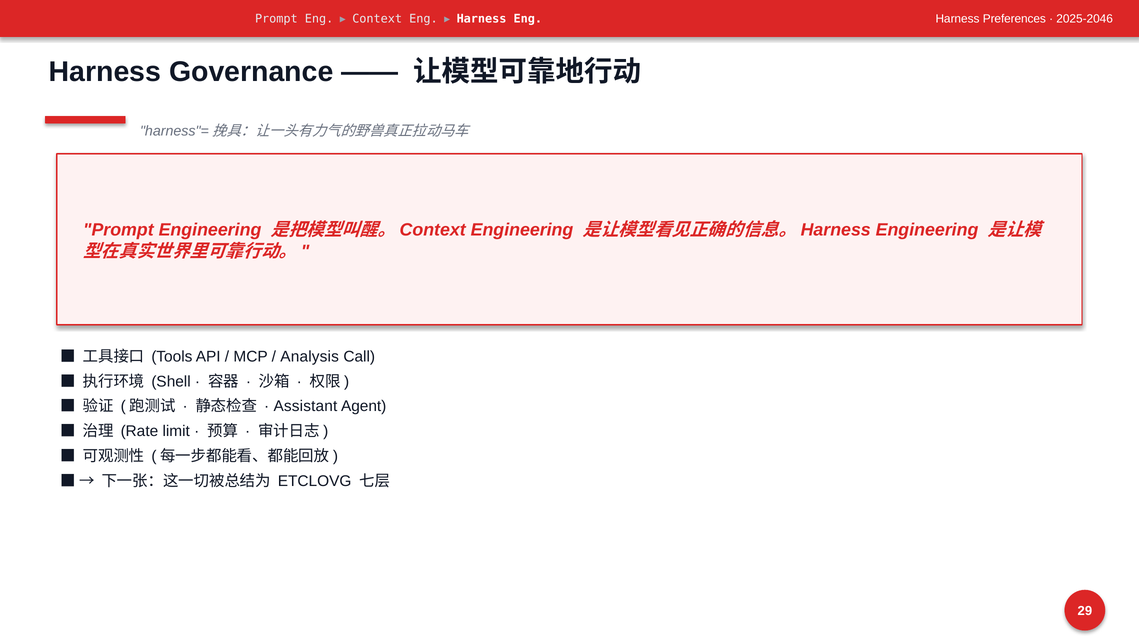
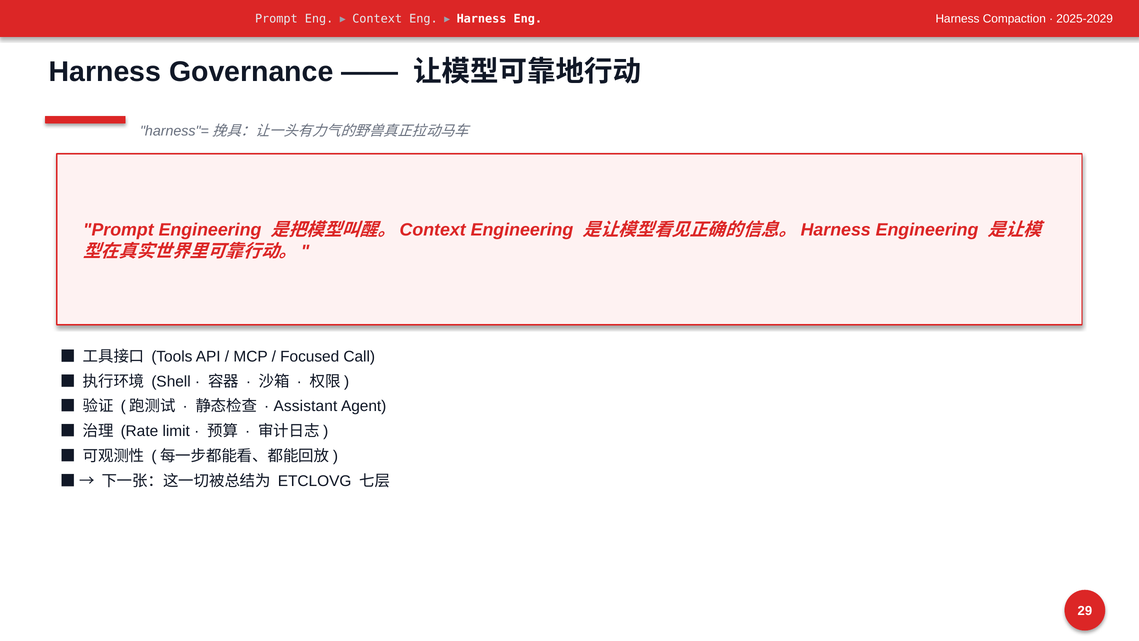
Preferences: Preferences -> Compaction
2025-2046: 2025-2046 -> 2025-2029
Analysis: Analysis -> Focused
